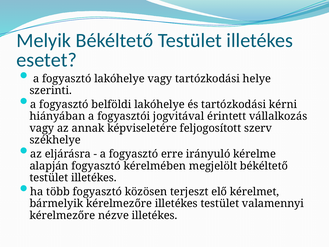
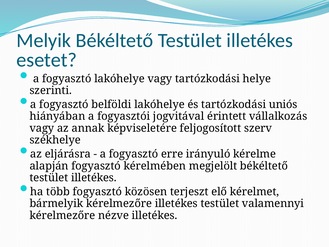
kérni: kérni -> uniós
